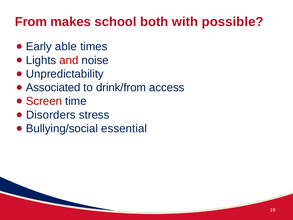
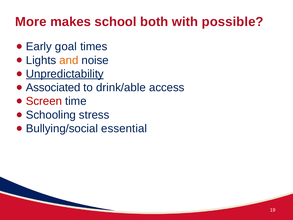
From: From -> More
able: able -> goal
and colour: red -> orange
Unpredictability underline: none -> present
drink/from: drink/from -> drink/able
Disorders: Disorders -> Schooling
